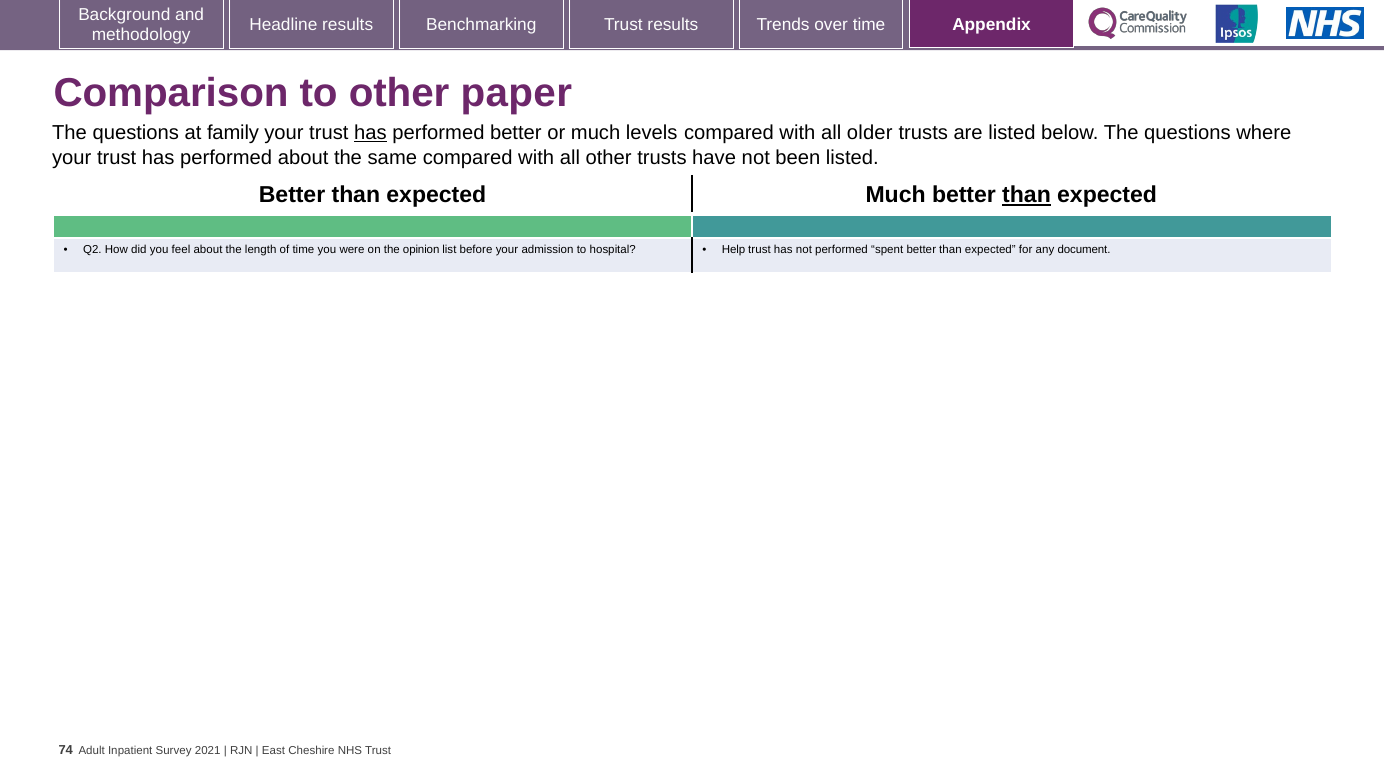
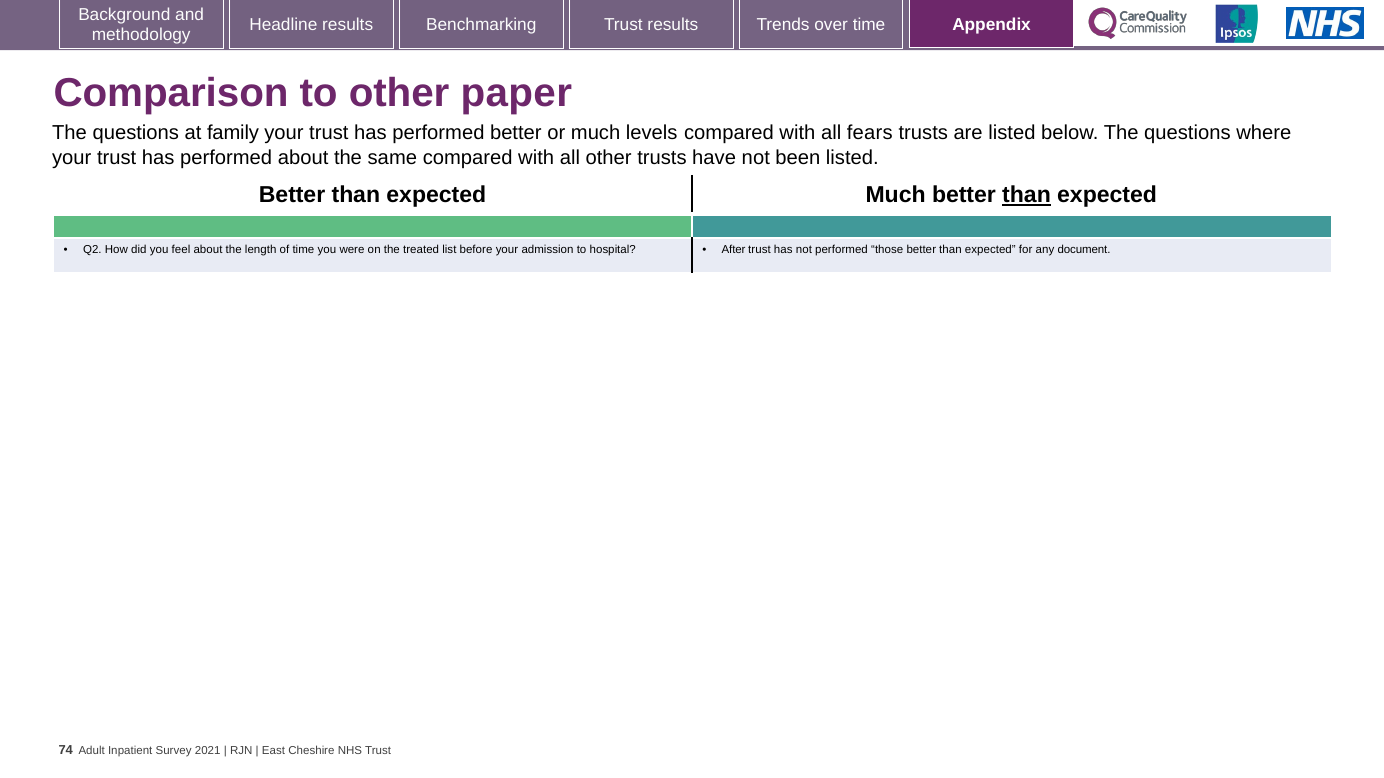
has at (370, 133) underline: present -> none
older: older -> fears
opinion: opinion -> treated
Help: Help -> After
spent: spent -> those
